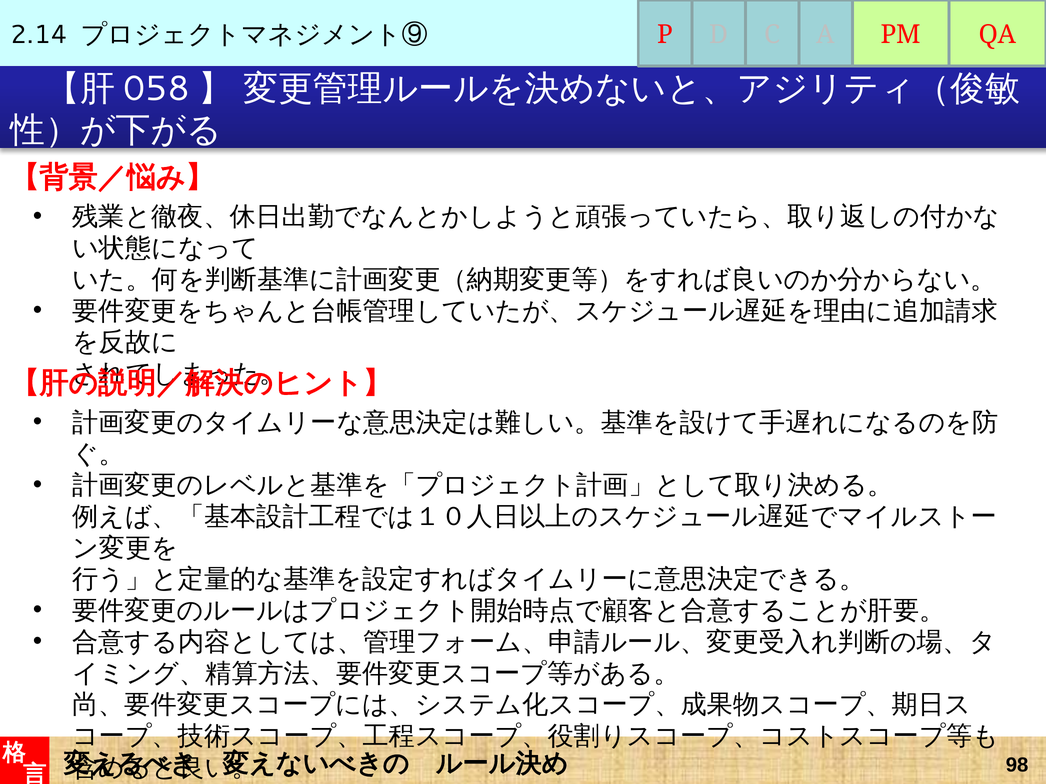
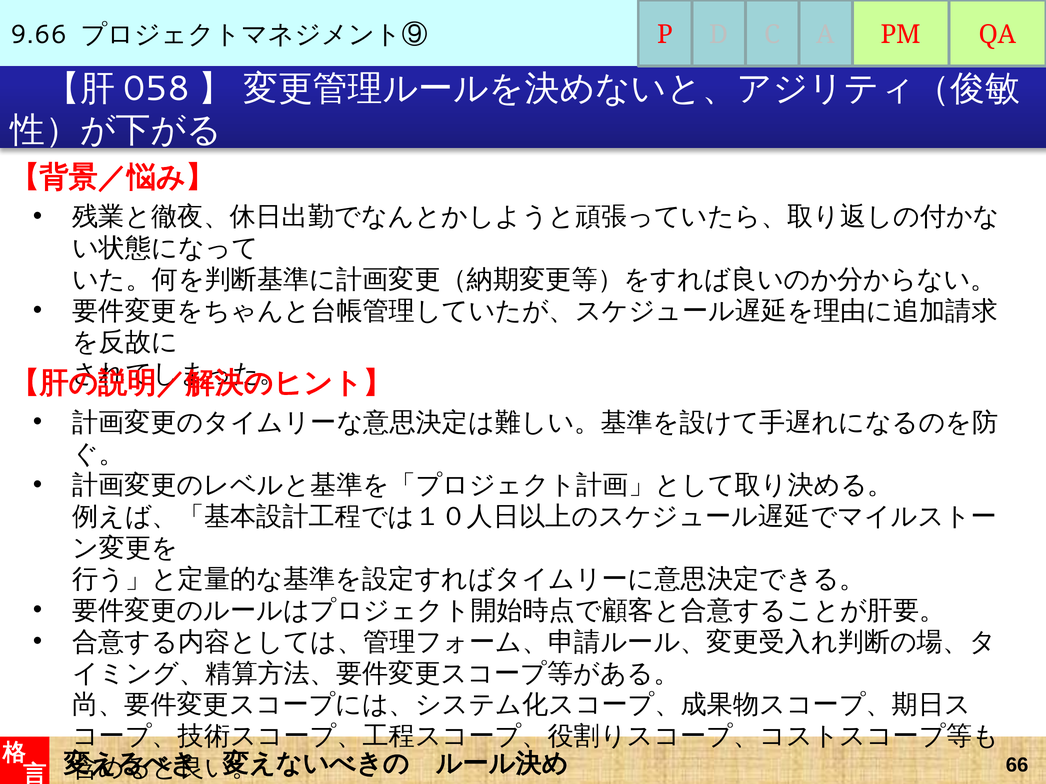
2.14: 2.14 -> 9.66
98: 98 -> 66
